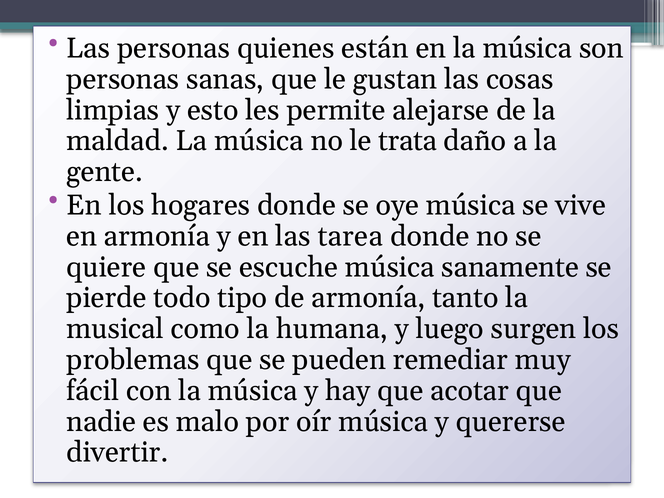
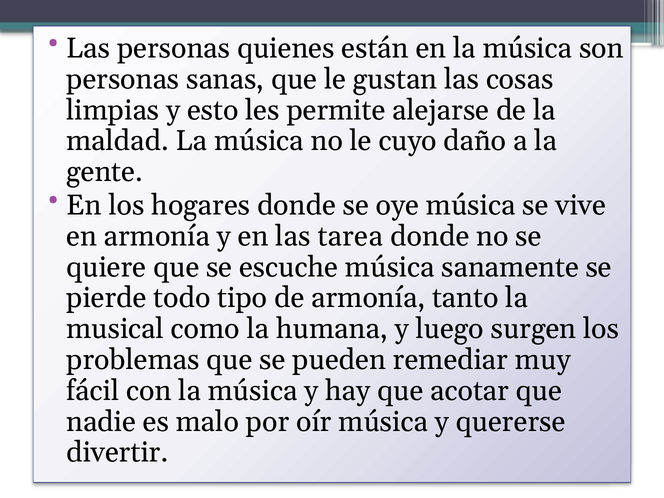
trata: trata -> cuyo
